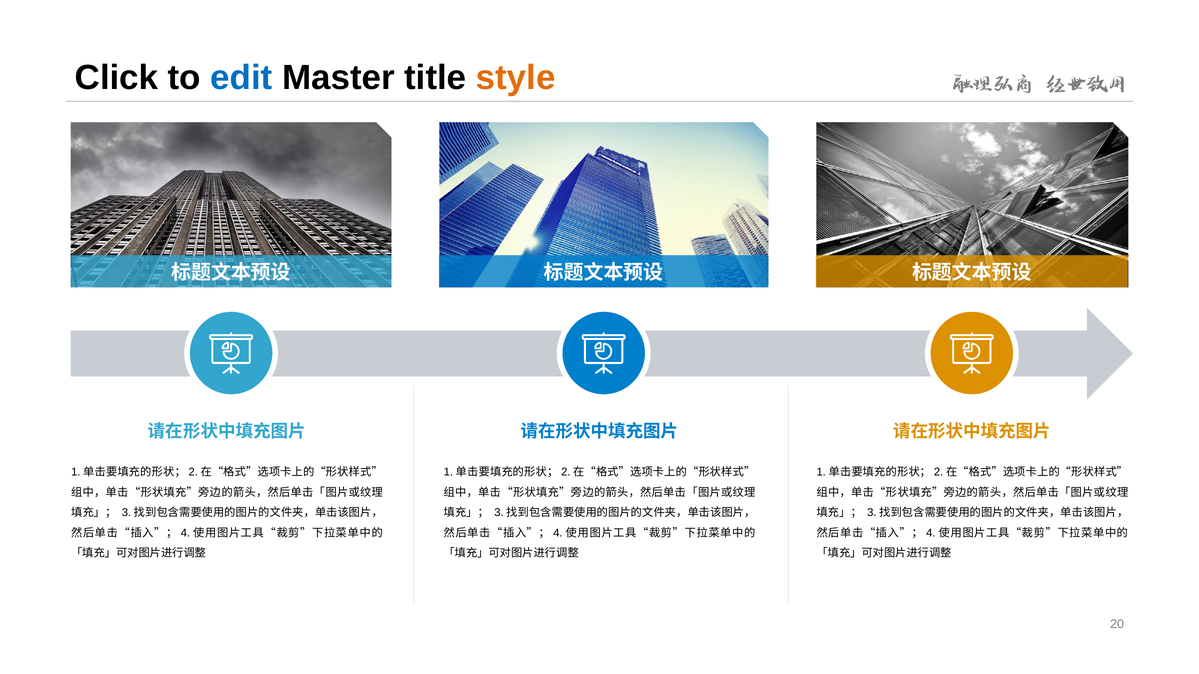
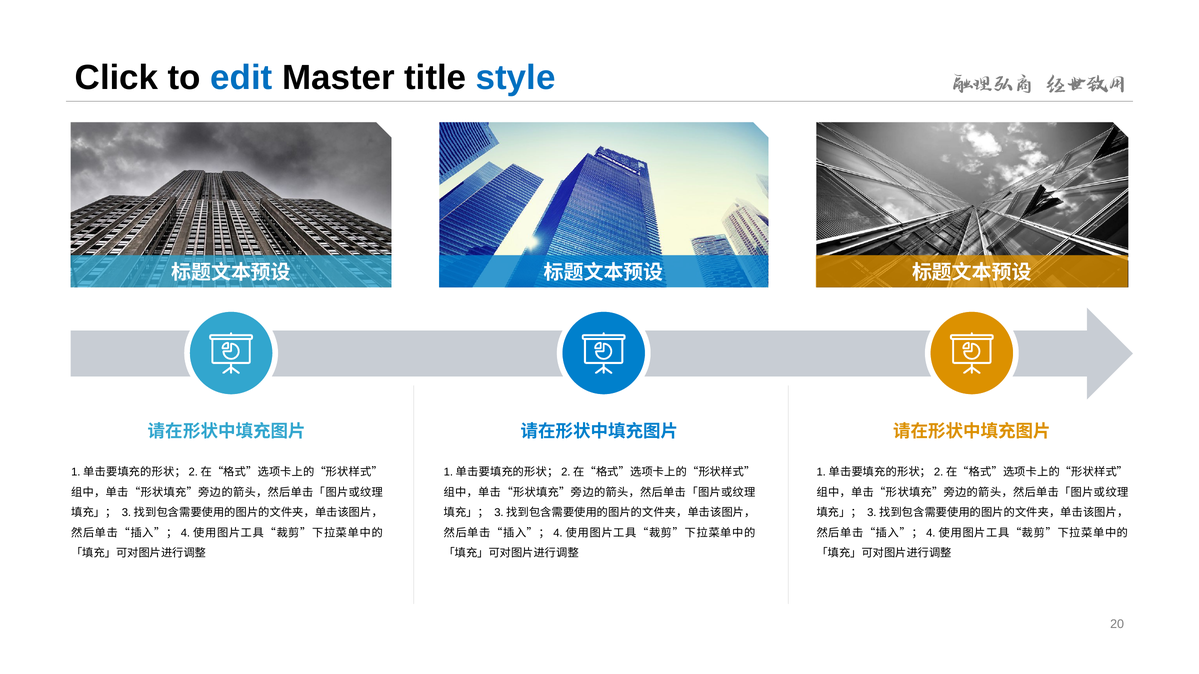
style colour: orange -> blue
